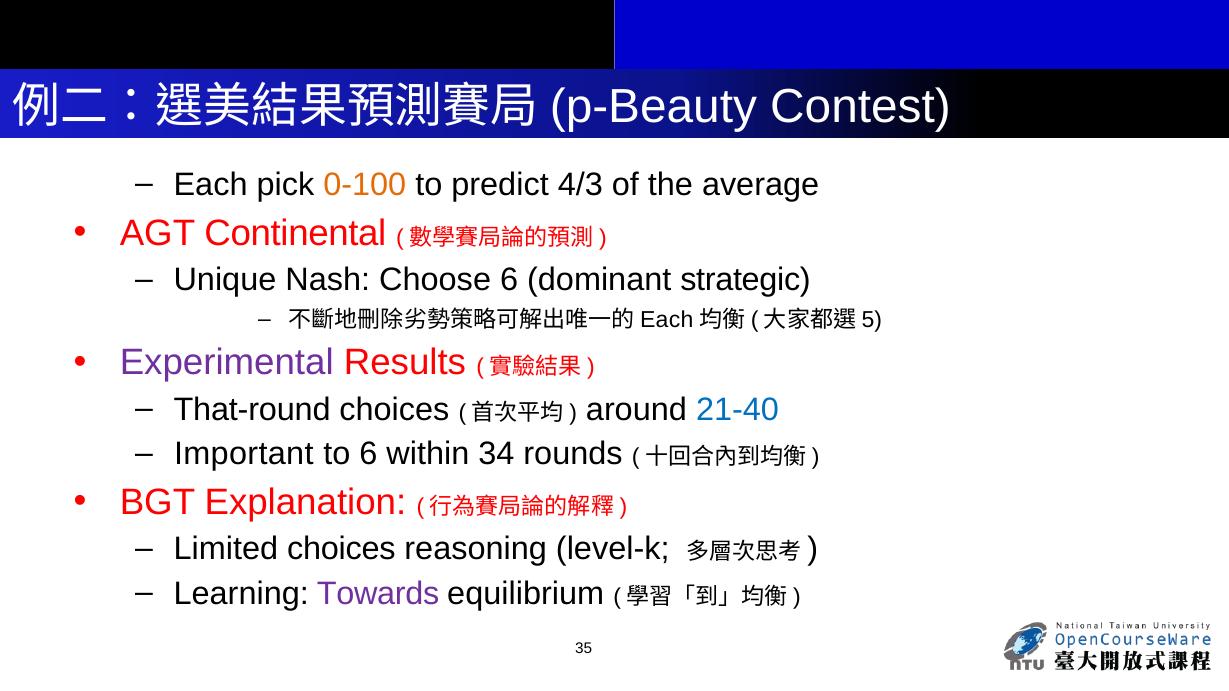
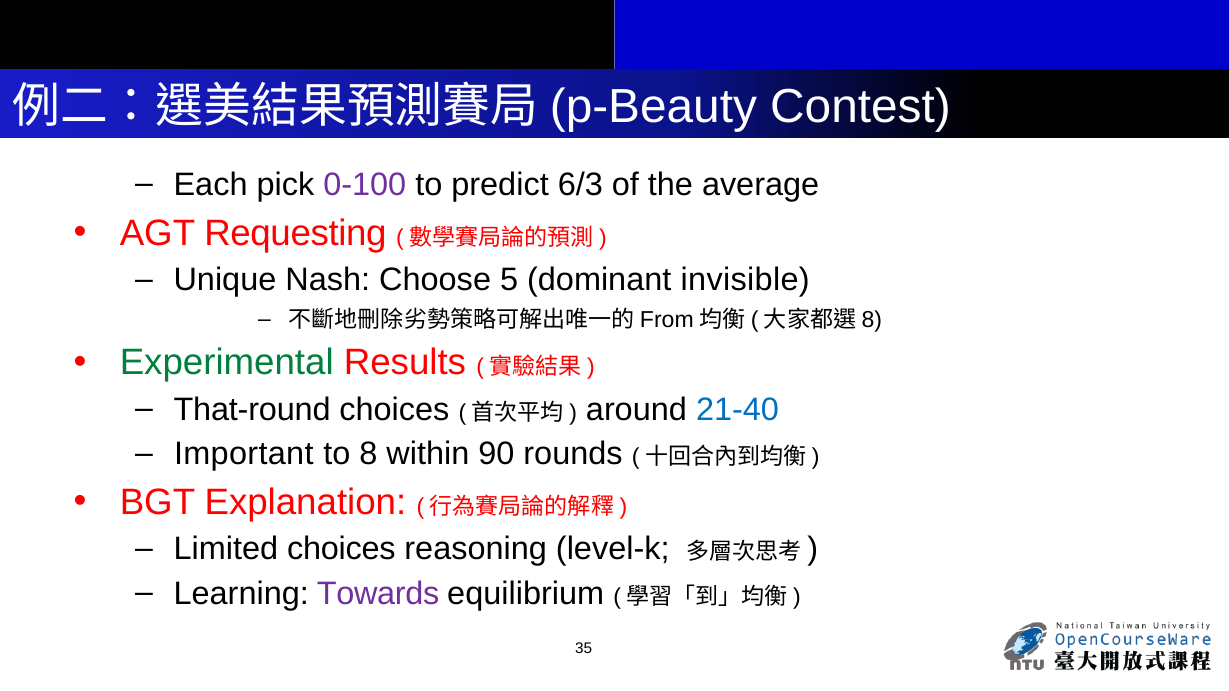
0-100 colour: orange -> purple
4/3: 4/3 -> 6/3
Continental: Continental -> Requesting
Choose 6: 6 -> 5
strategic: strategic -> invisible
Each at (667, 320): Each -> From
5 at (872, 320): 5 -> 8
Experimental colour: purple -> green
to 6: 6 -> 8
34: 34 -> 90
